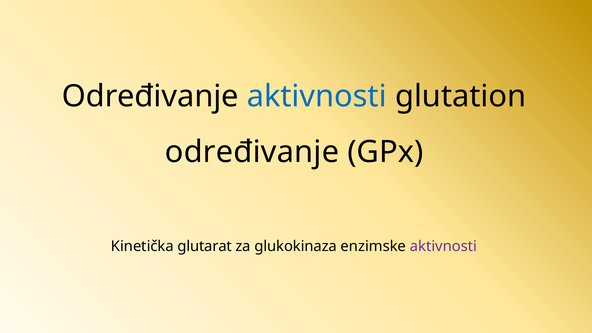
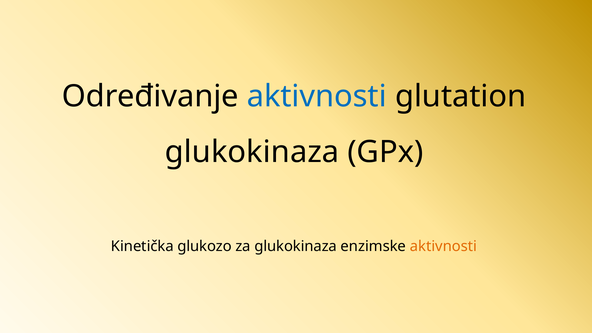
određivanje at (252, 152): određivanje -> glukokinaza
glutarat: glutarat -> glukozo
aktivnosti at (443, 246) colour: purple -> orange
